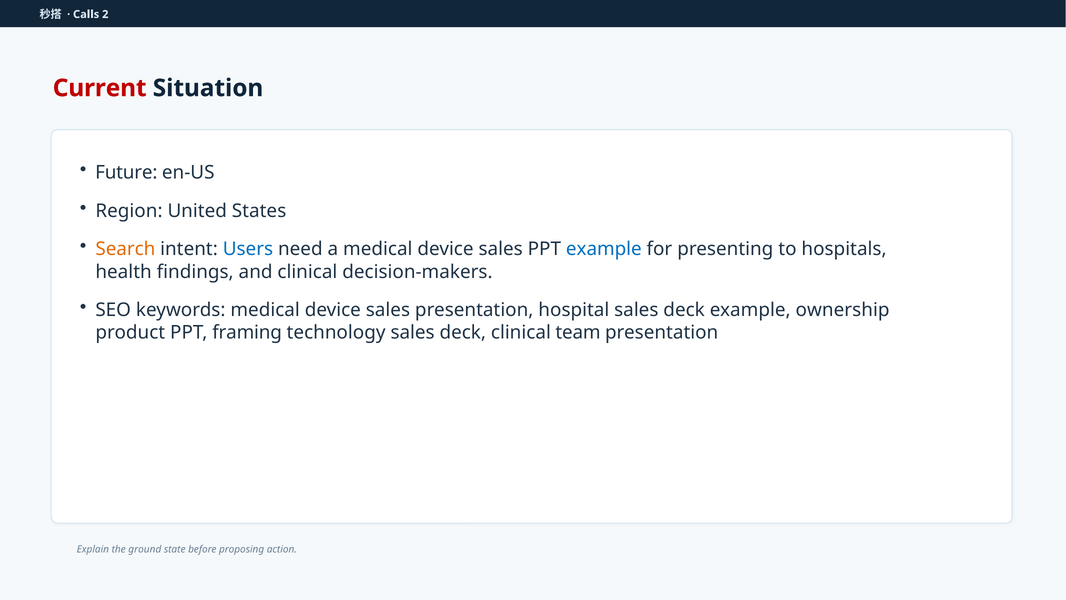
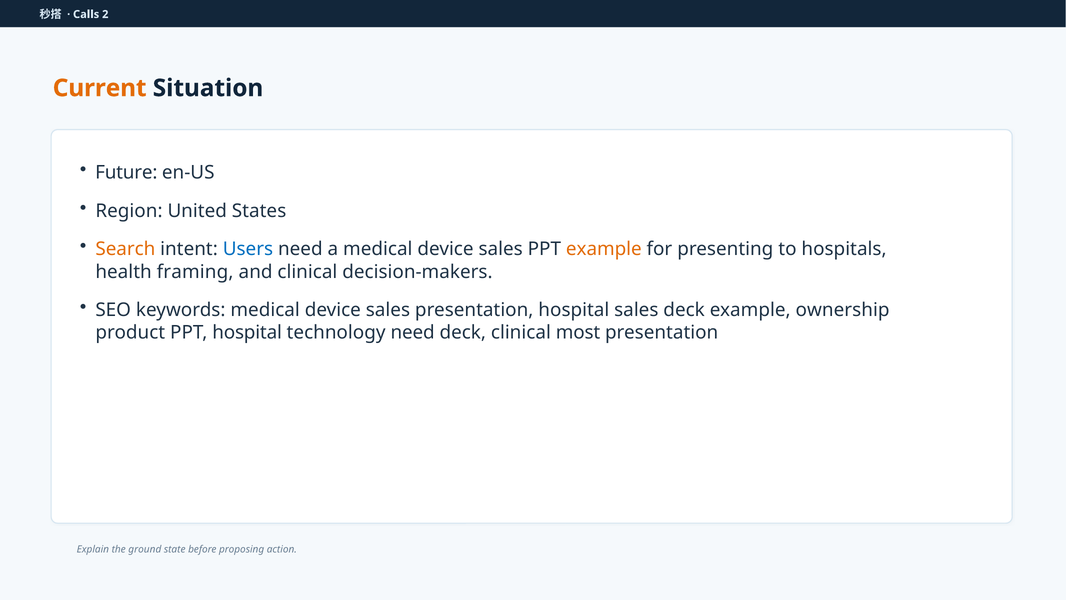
Current colour: red -> orange
example at (604, 249) colour: blue -> orange
findings: findings -> framing
PPT framing: framing -> hospital
technology sales: sales -> need
team: team -> most
